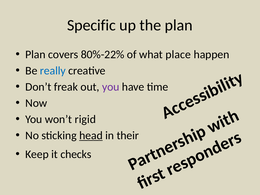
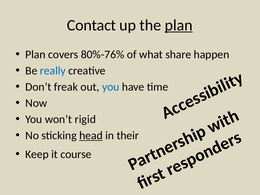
Specific: Specific -> Contact
plan at (179, 25) underline: none -> present
80%-22%: 80%-22% -> 80%-76%
place: place -> share
you at (111, 87) colour: purple -> blue
checks: checks -> course
